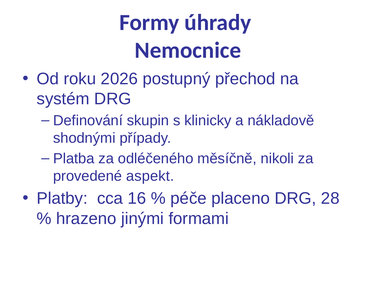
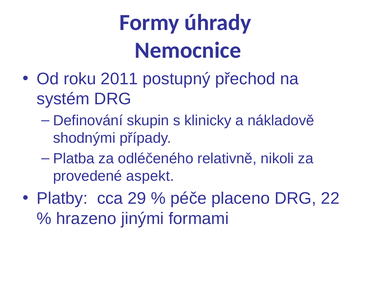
2026: 2026 -> 2011
měsíčně: měsíčně -> relativně
16: 16 -> 29
28: 28 -> 22
